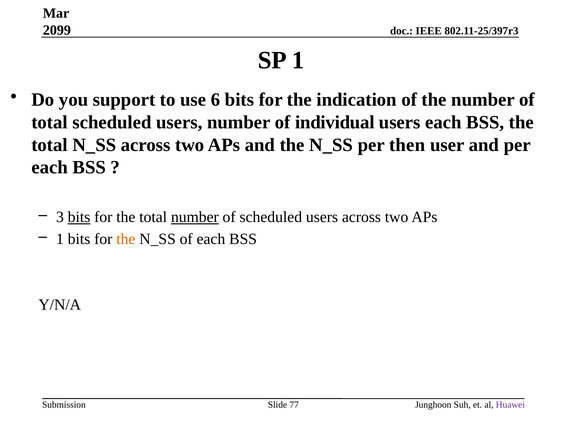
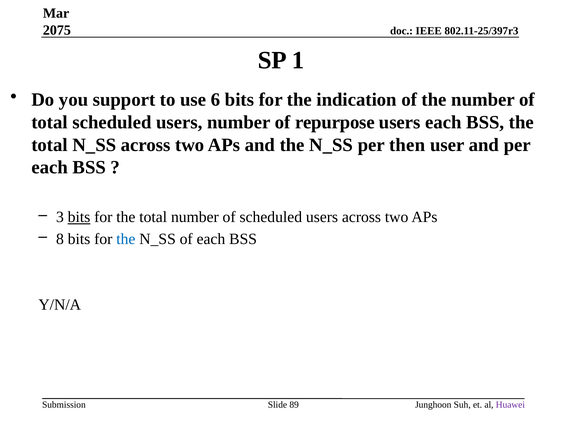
2099: 2099 -> 2075
individual: individual -> repurpose
number at (195, 217) underline: present -> none
1 at (60, 239): 1 -> 8
the at (126, 239) colour: orange -> blue
77: 77 -> 89
